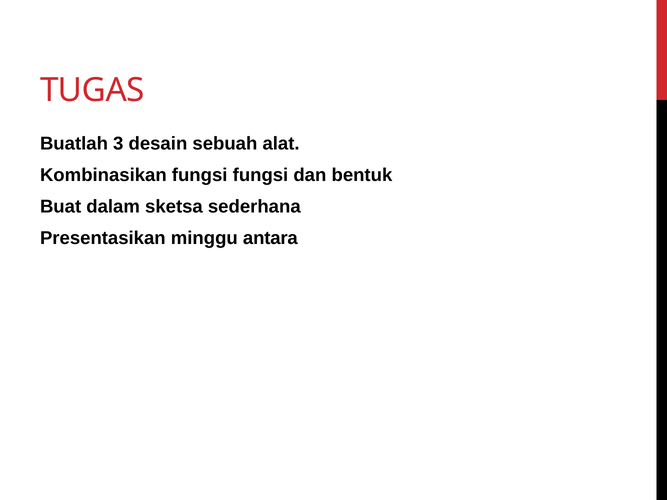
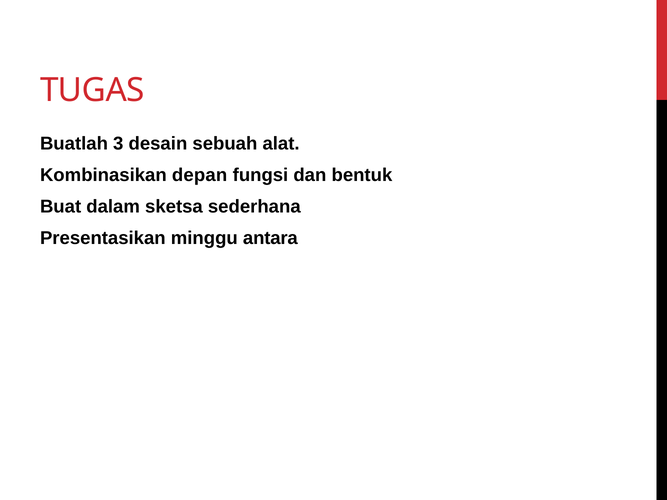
Kombinasikan fungsi: fungsi -> depan
